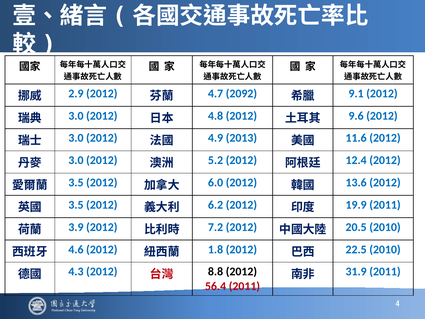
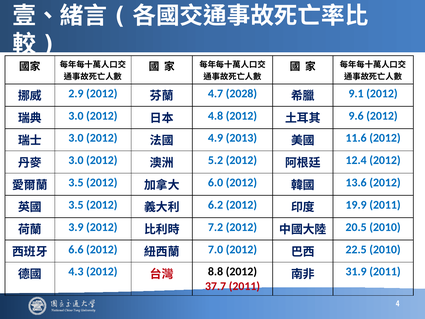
2092: 2092 -> 2028
4.6: 4.6 -> 6.6
1.8: 1.8 -> 7.0
56.4: 56.4 -> 37.7
